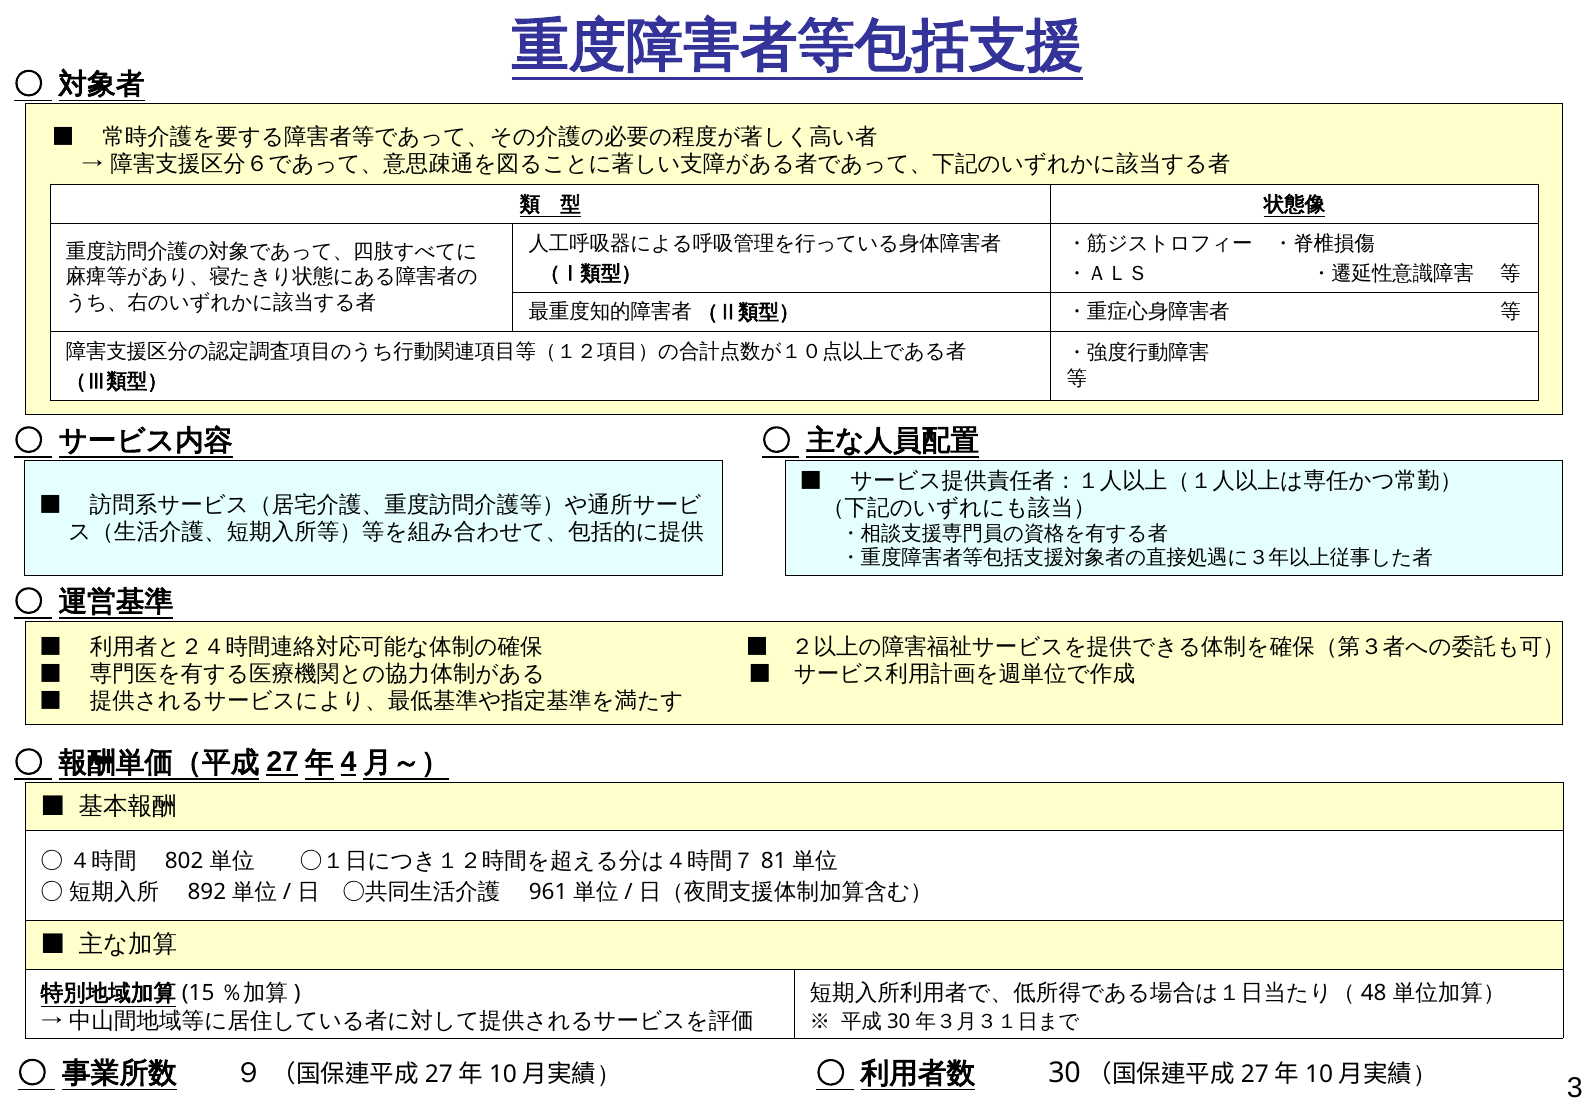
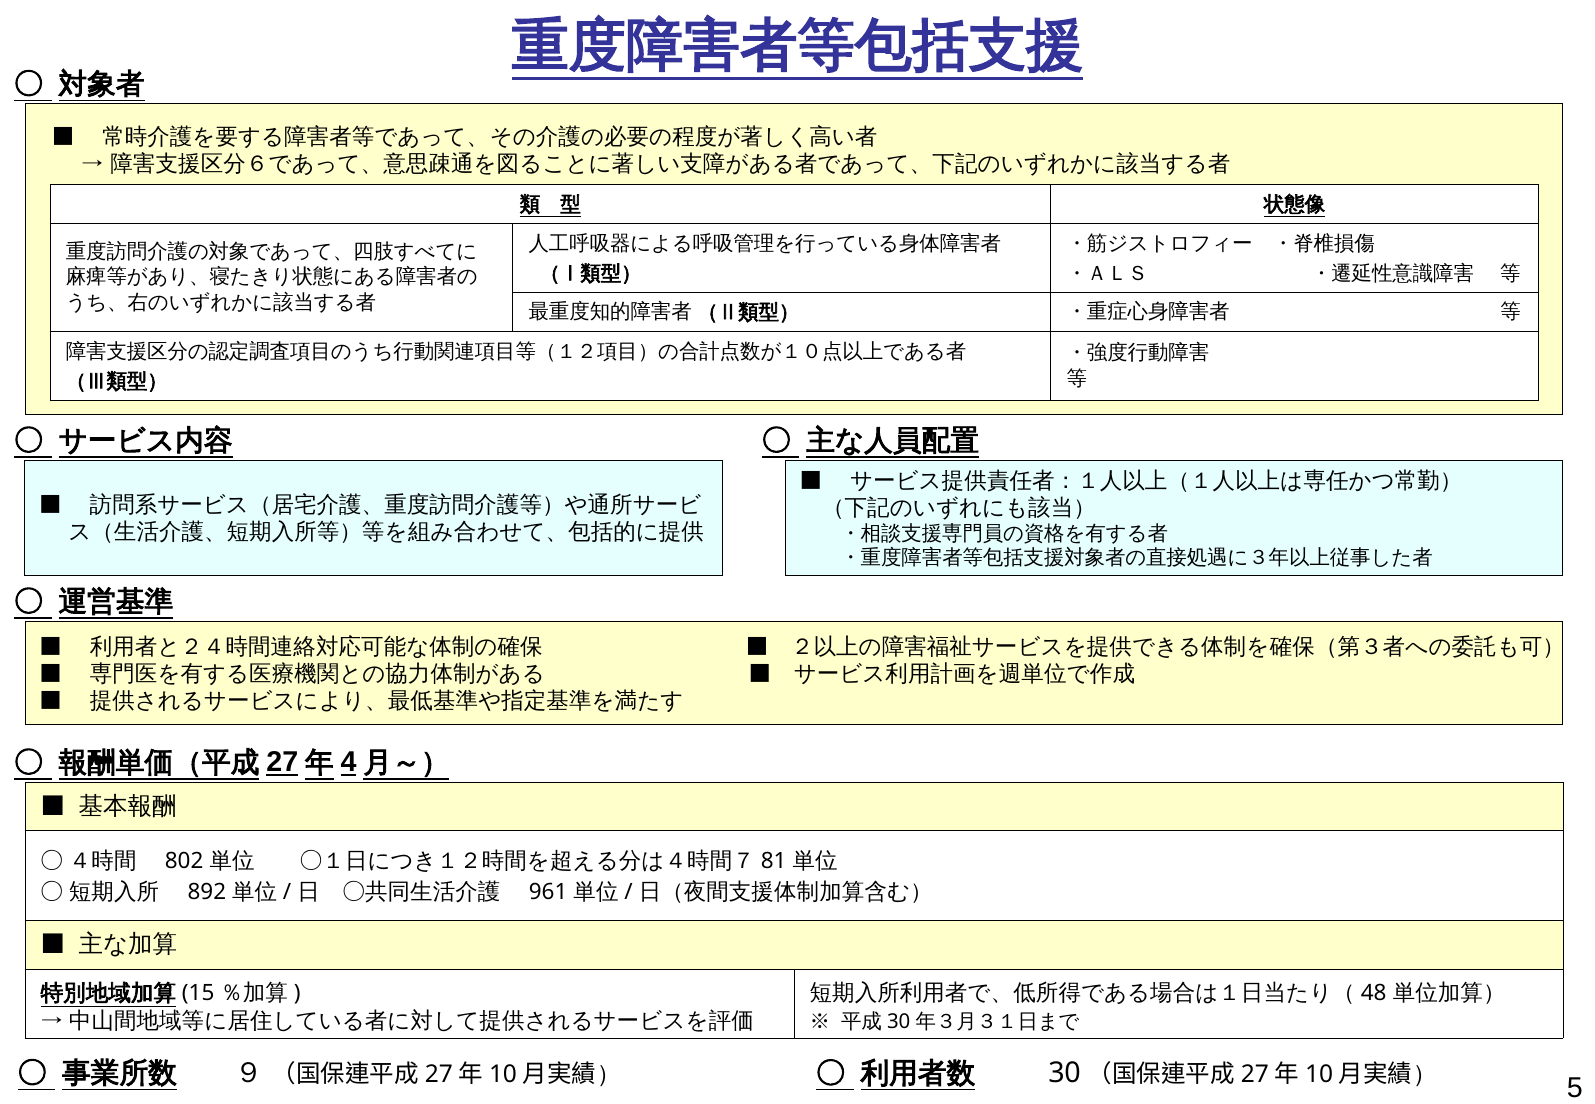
3: 3 -> 5
